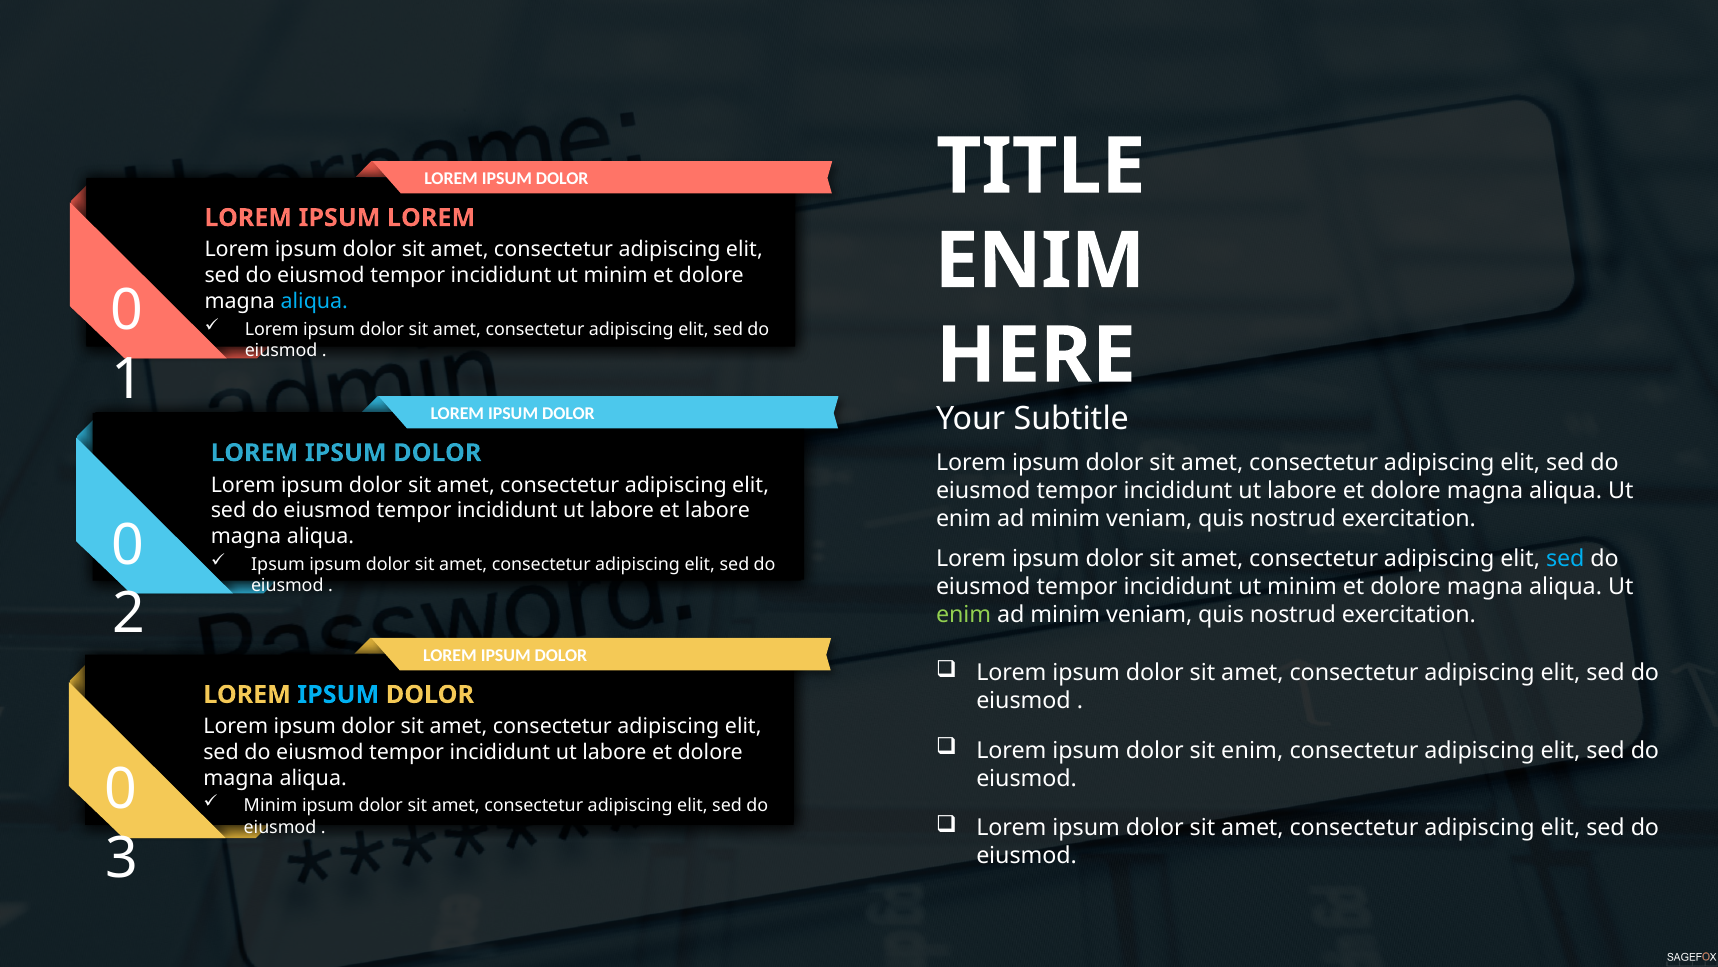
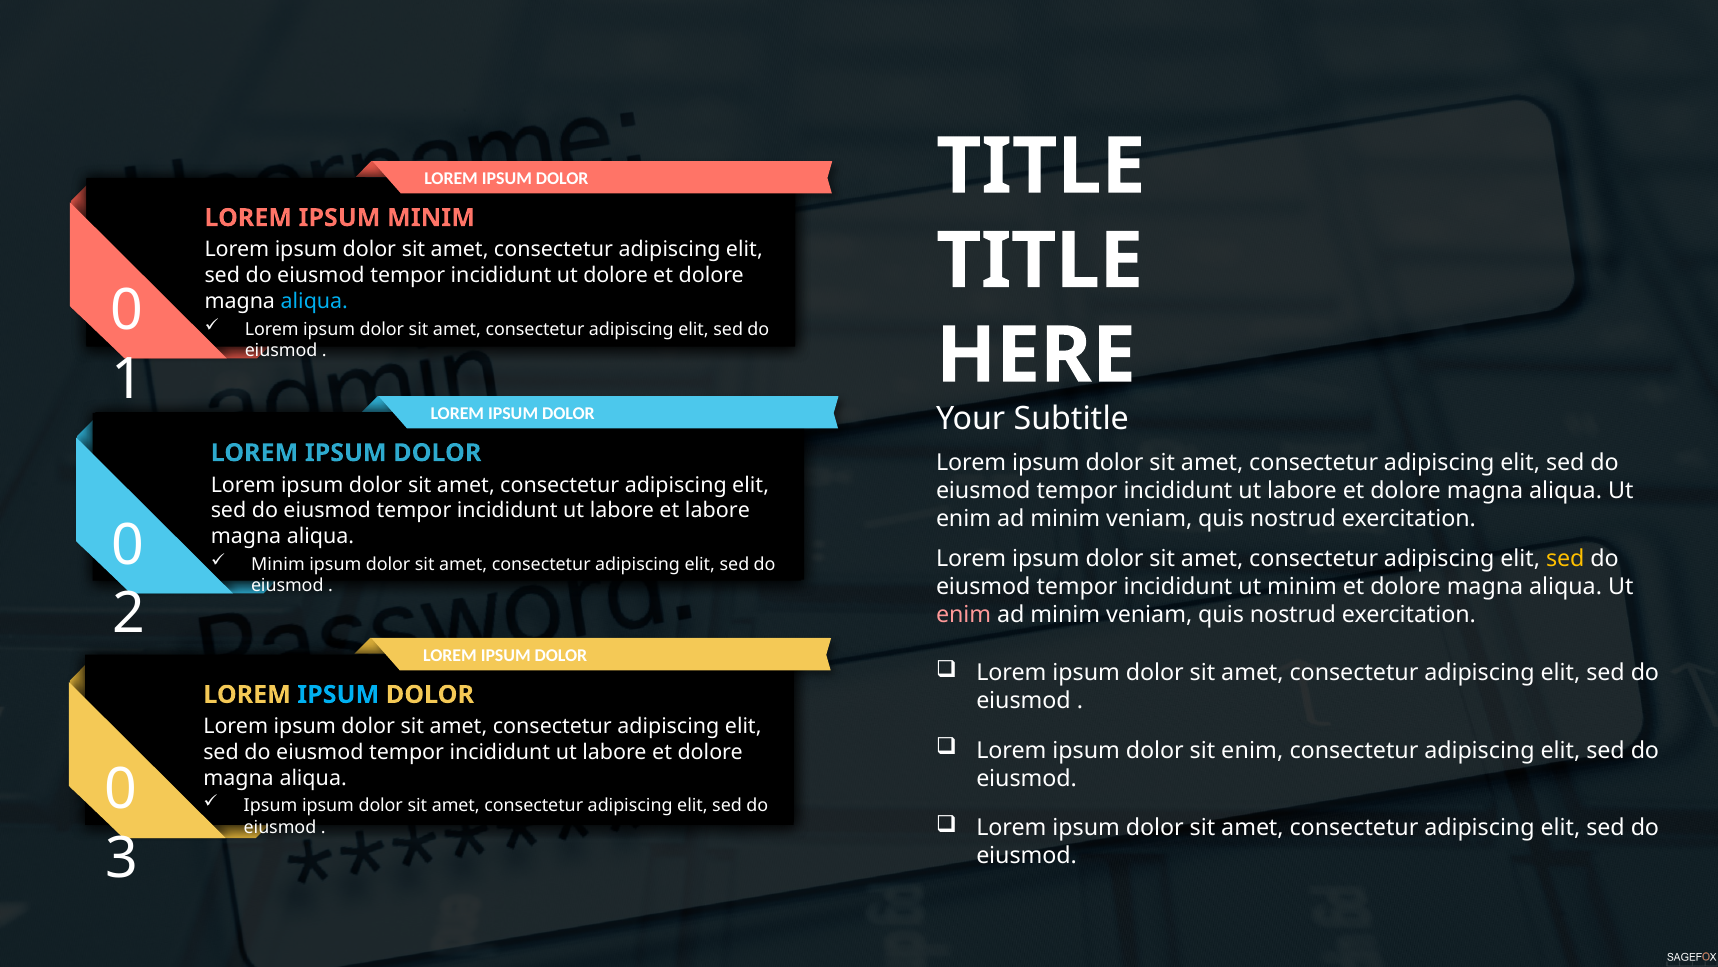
IPSUM LOREM: LOREM -> MINIM
ENIM at (1040, 261): ENIM -> TITLE
minim at (616, 275): minim -> dolore
sed at (1565, 559) colour: light blue -> yellow
Ipsum at (278, 564): Ipsum -> Minim
enim at (964, 615) colour: light green -> pink
Minim at (271, 805): Minim -> Ipsum
